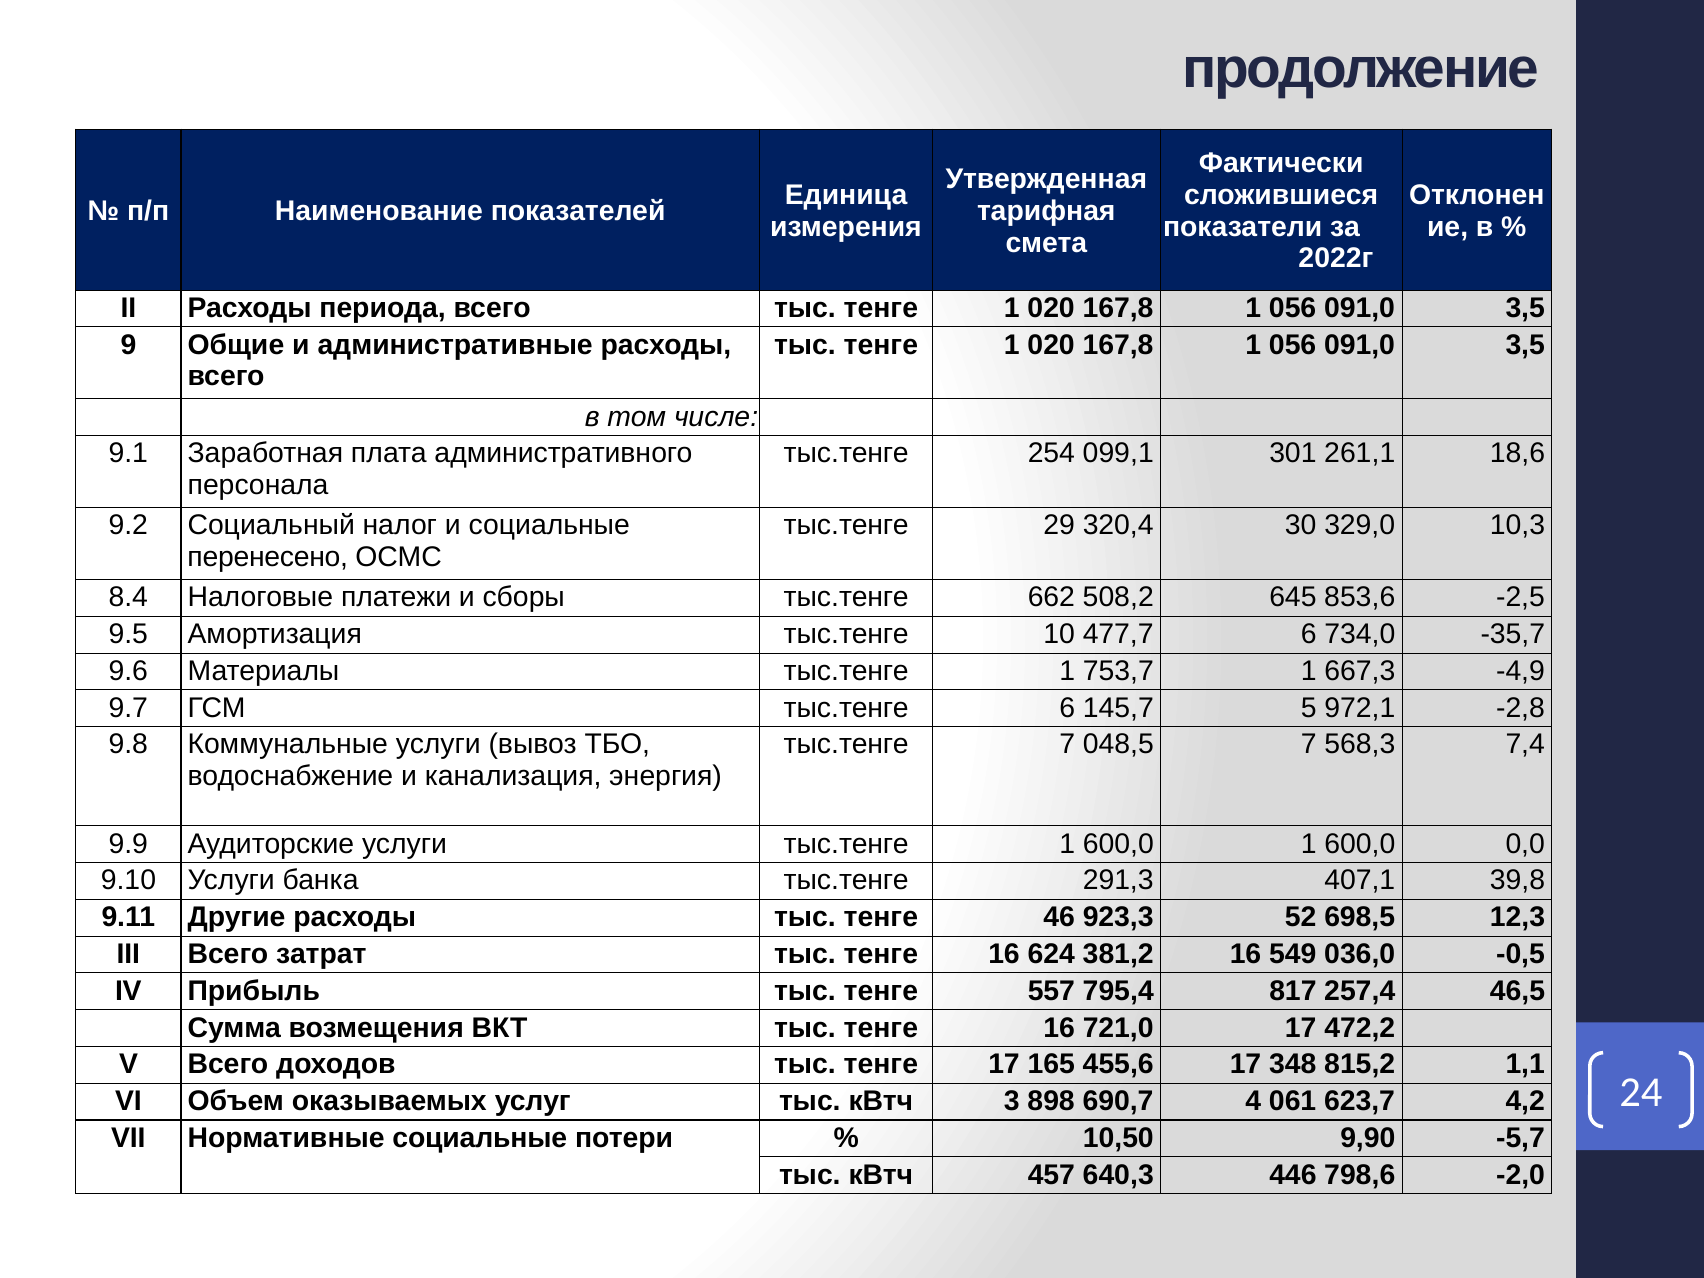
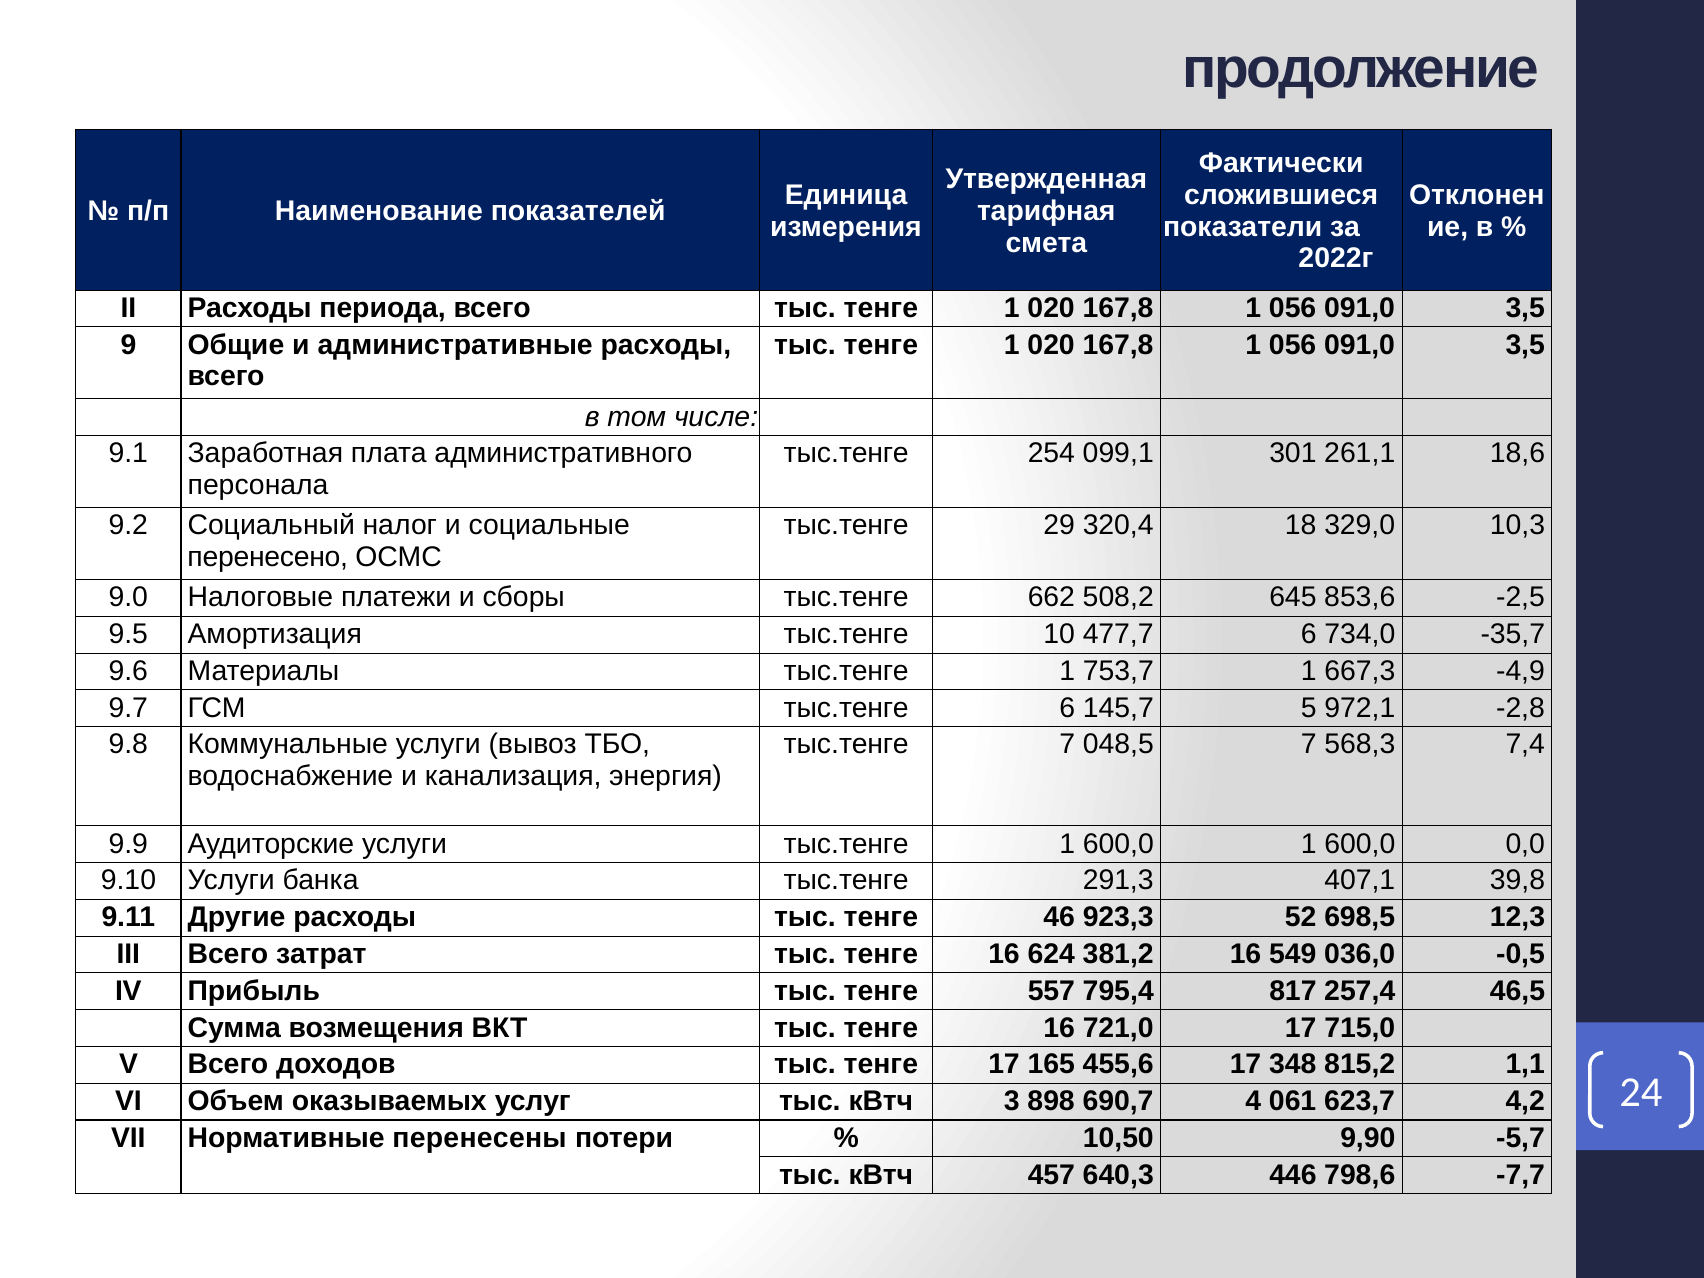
30: 30 -> 18
8.4: 8.4 -> 9.0
472,2: 472,2 -> 715,0
Нормативные социальные: социальные -> перенесены
-2,0: -2,0 -> -7,7
